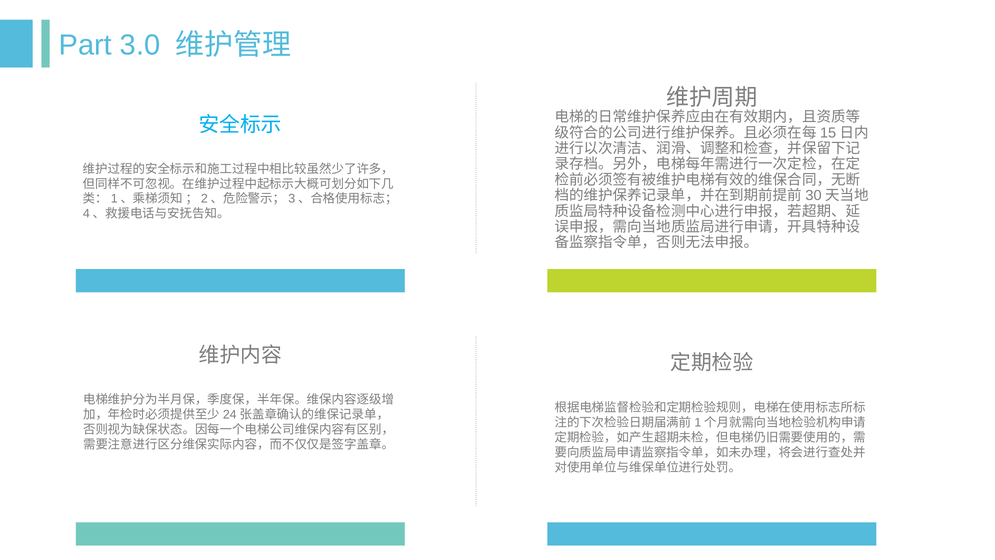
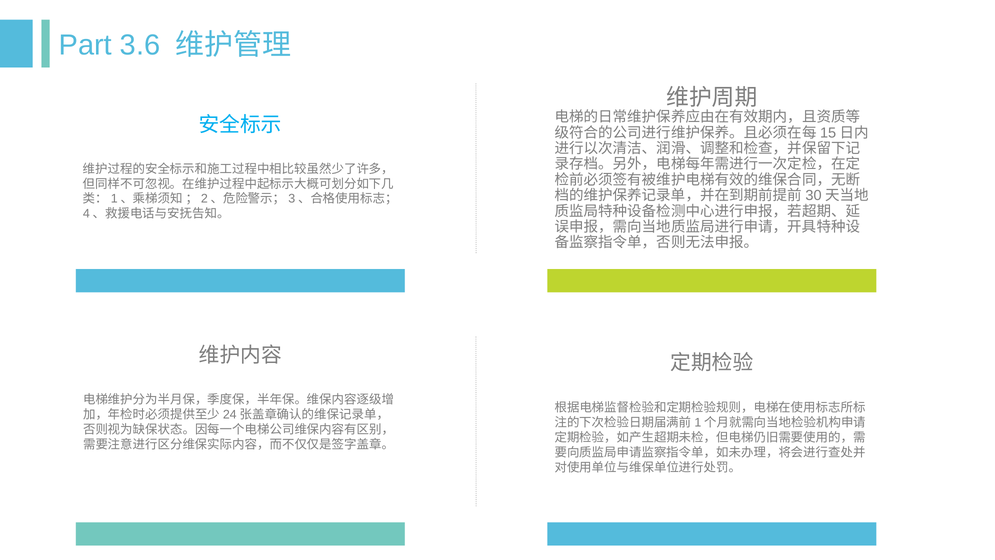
3.0: 3.0 -> 3.6
